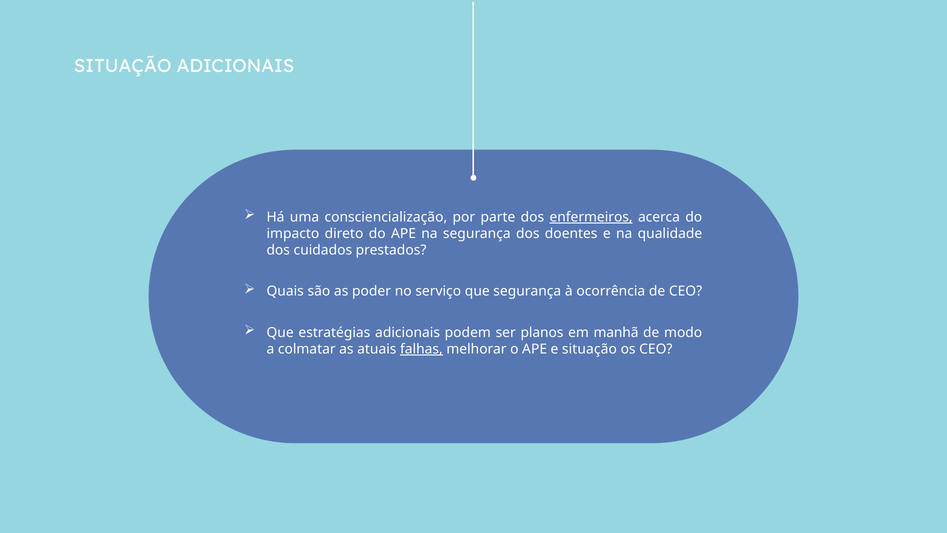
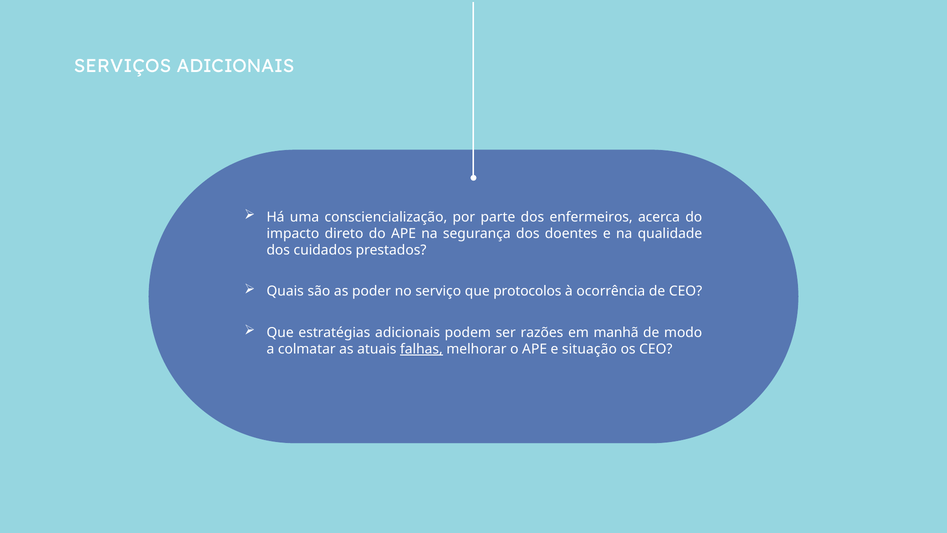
SITUAÇÃO at (123, 66): SITUAÇÃO -> SERVIÇOS
enfermeiros underline: present -> none
que segurança: segurança -> protocolos
planos: planos -> razões
